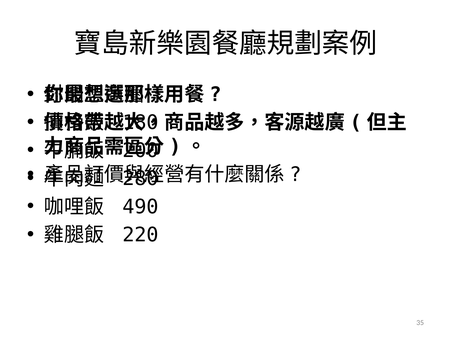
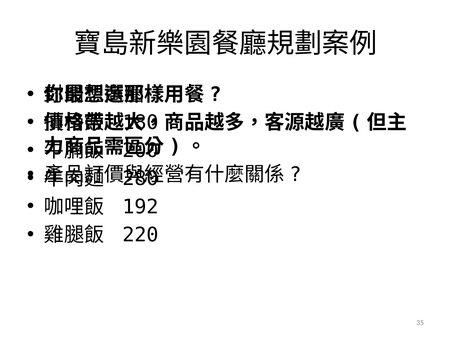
490: 490 -> 192
